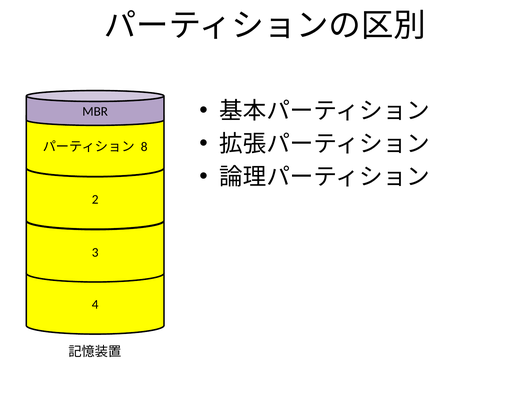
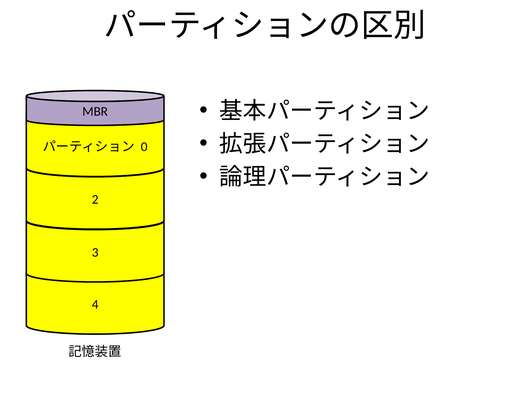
8: 8 -> 0
